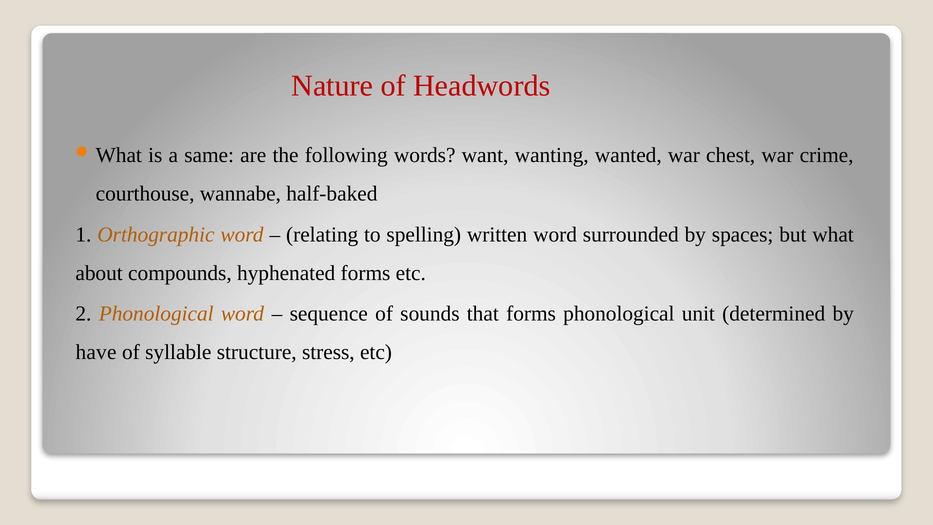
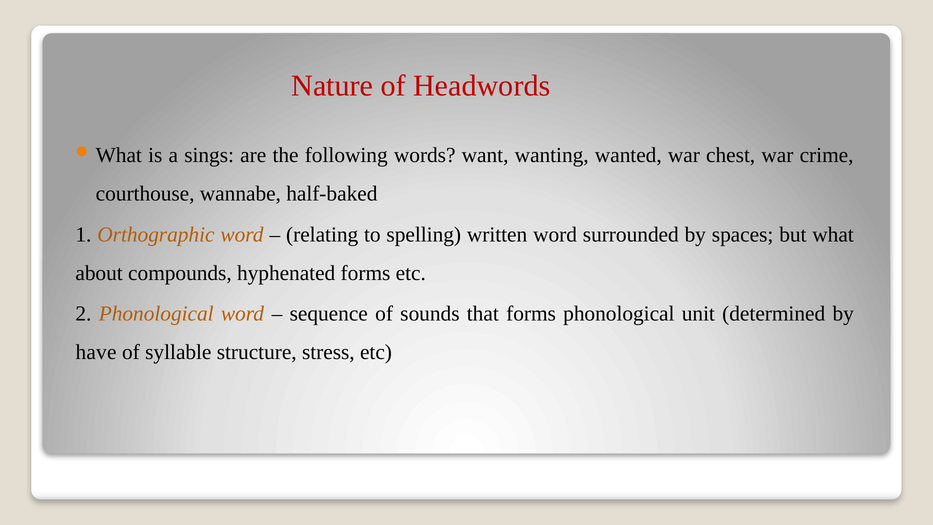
same: same -> sings
